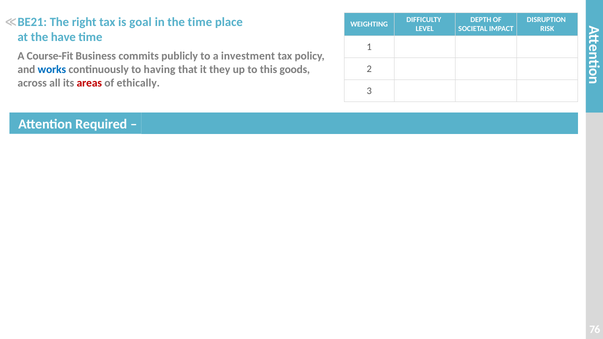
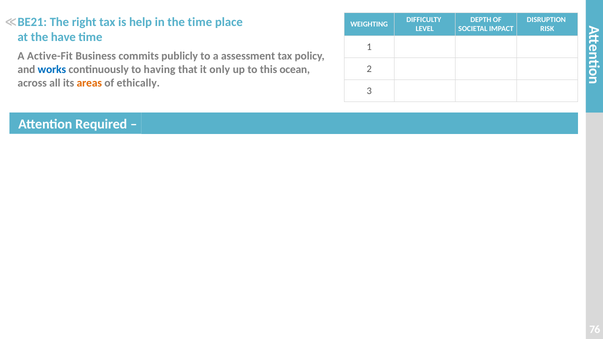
goal: goal -> help
Course-Fit: Course-Fit -> Active-Fit
investment: investment -> assessment
they: they -> only
goods: goods -> ocean
areas colour: red -> orange
